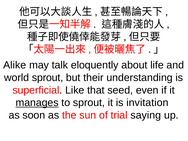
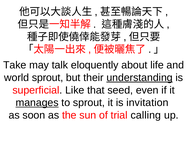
Alike: Alike -> Take
understanding underline: none -> present
saying: saying -> calling
